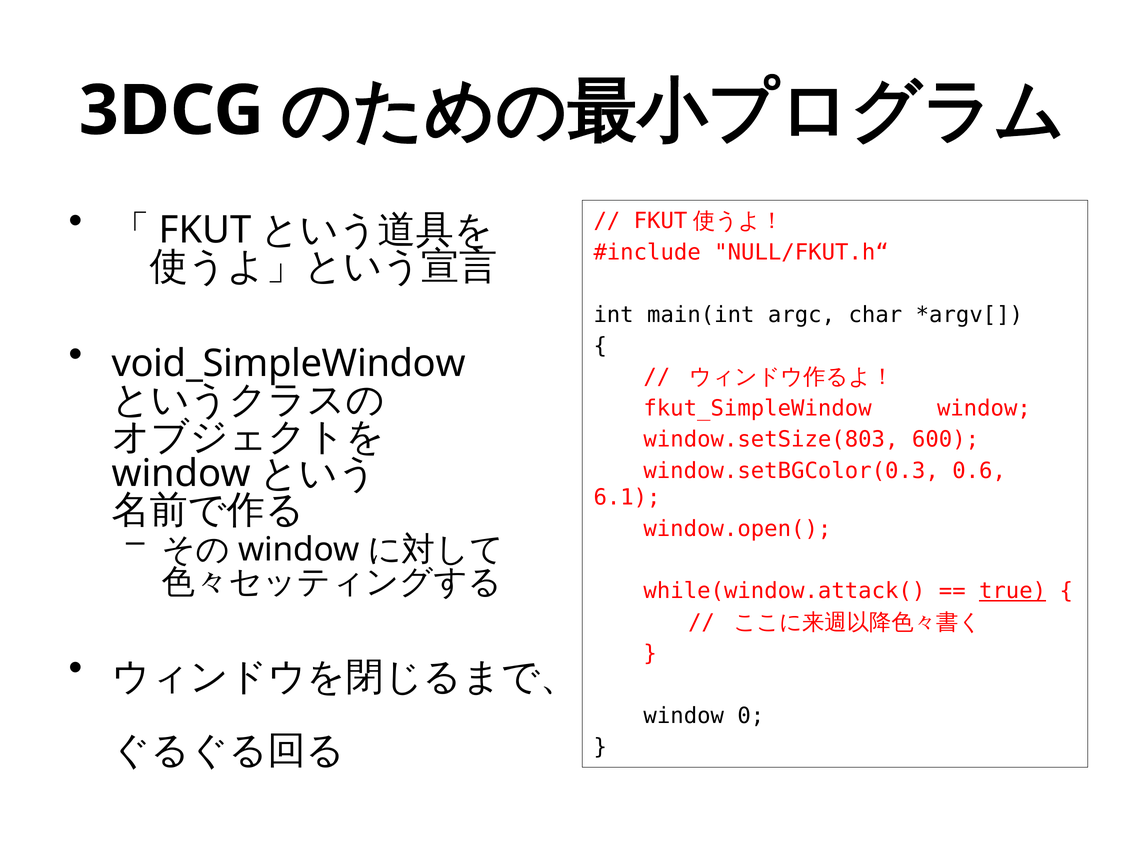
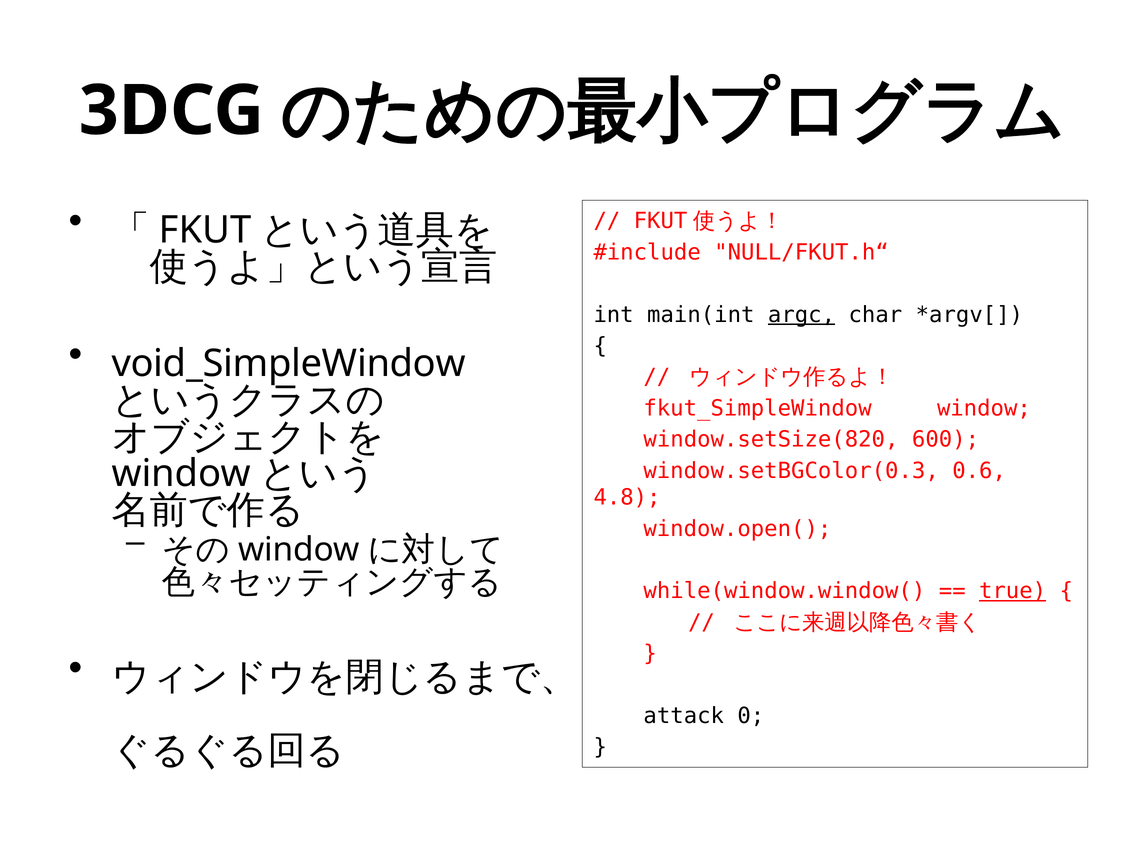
argc underline: none -> present
window.setSize(803: window.setSize(803 -> window.setSize(820
6.1: 6.1 -> 4.8
while(window.attack(: while(window.attack( -> while(window.window(
window at (684, 716): window -> attack
